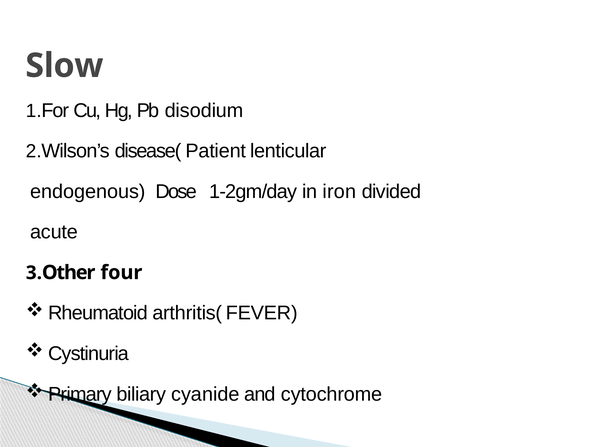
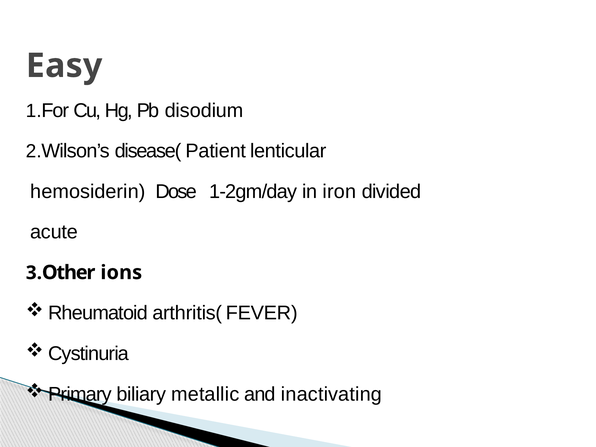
Slow: Slow -> Easy
endogenous: endogenous -> hemosiderin
four: four -> ions
cyanide: cyanide -> metallic
cytochrome: cytochrome -> inactivating
